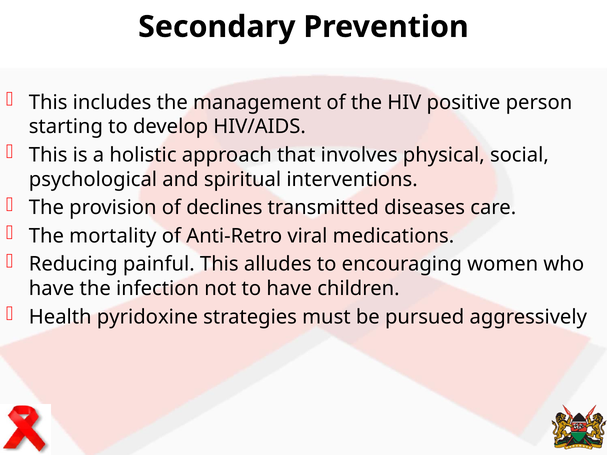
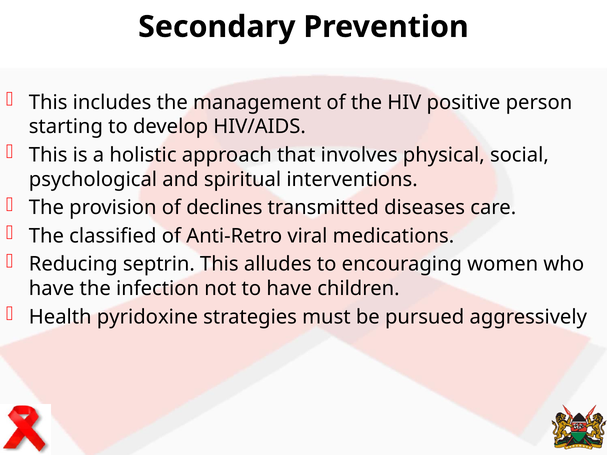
mortality: mortality -> classified
painful: painful -> septrin
